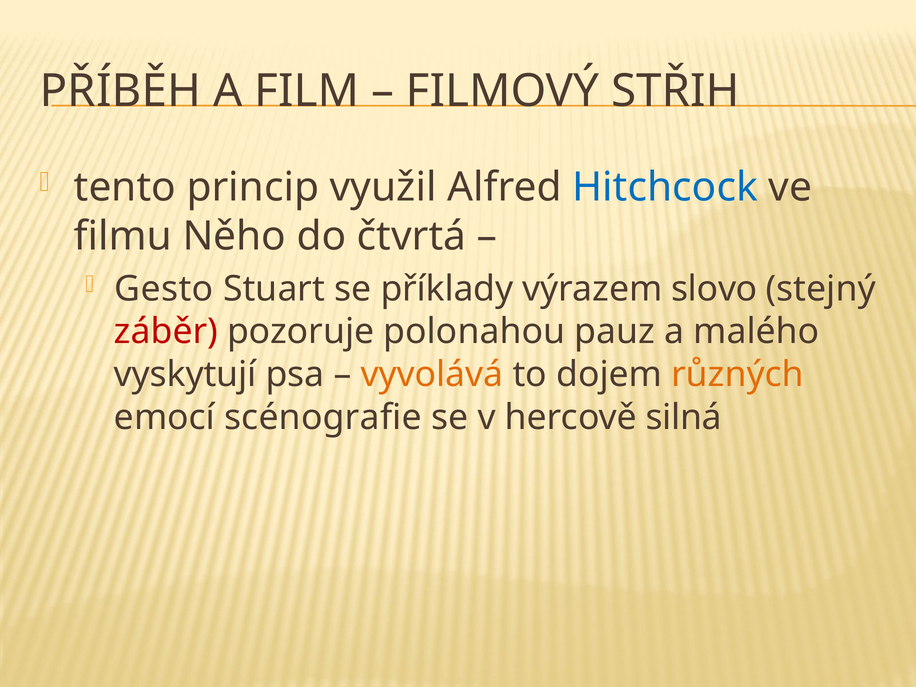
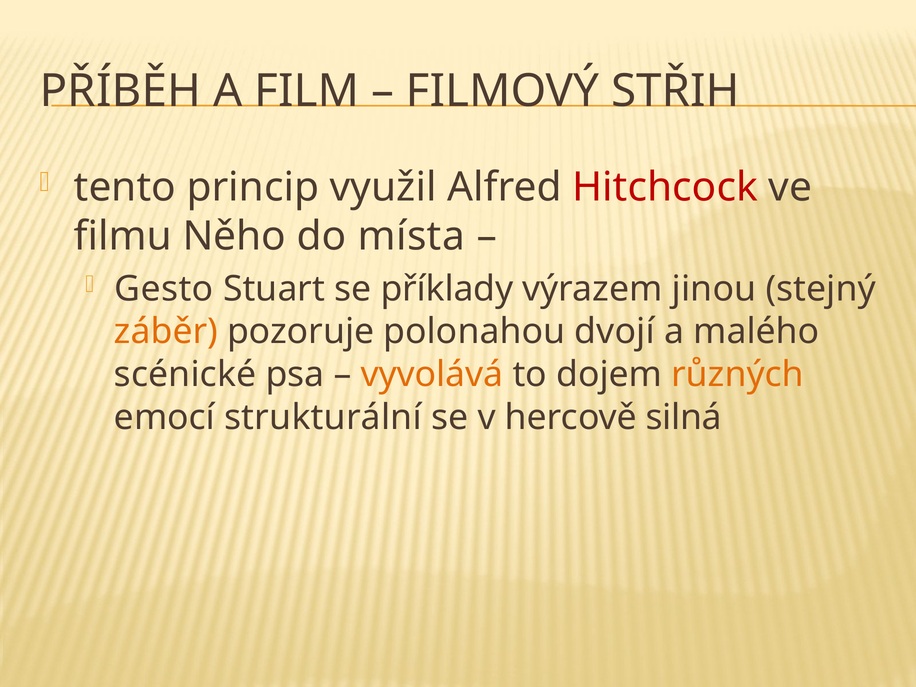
Hitchcock colour: blue -> red
čtvrtá: čtvrtá -> místa
slovo: slovo -> jinou
záběr colour: red -> orange
pauz: pauz -> dvojí
vyskytují: vyskytují -> scénické
scénografie: scénografie -> strukturální
